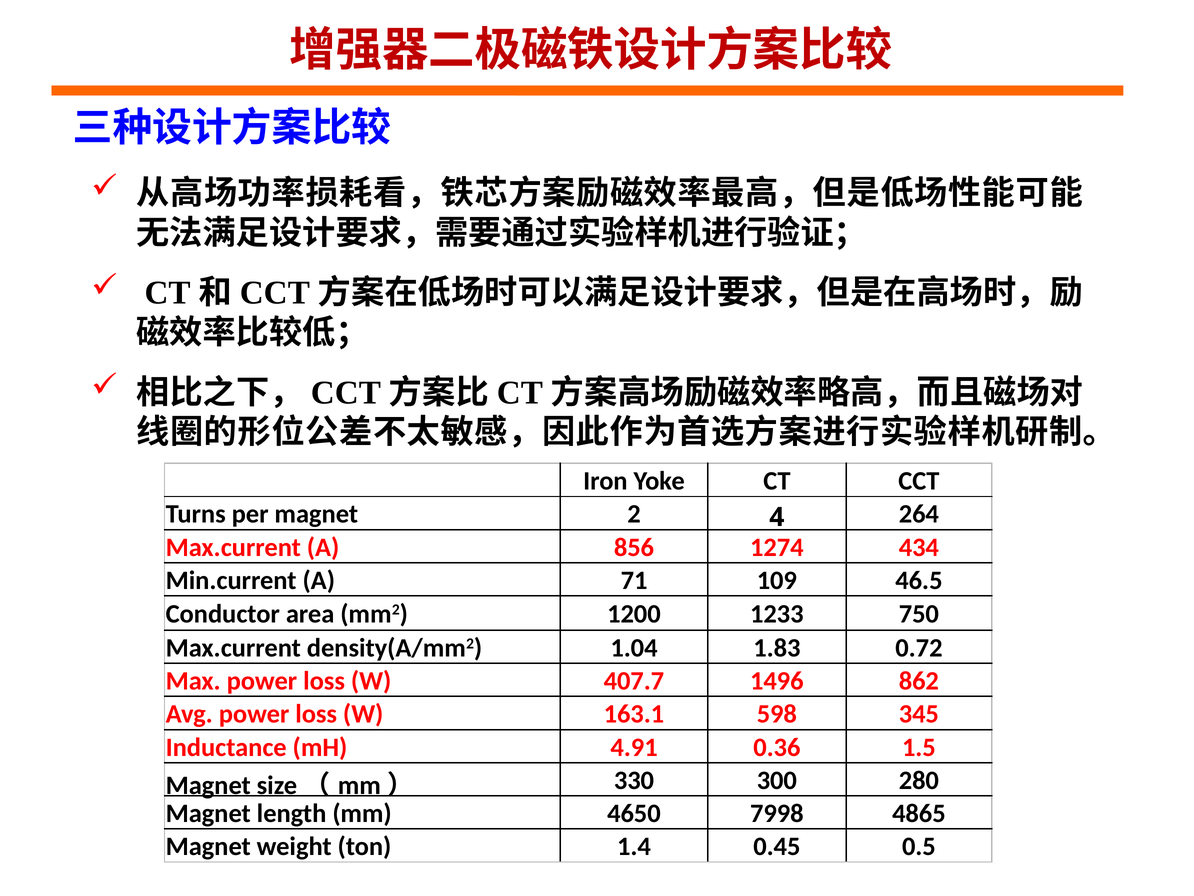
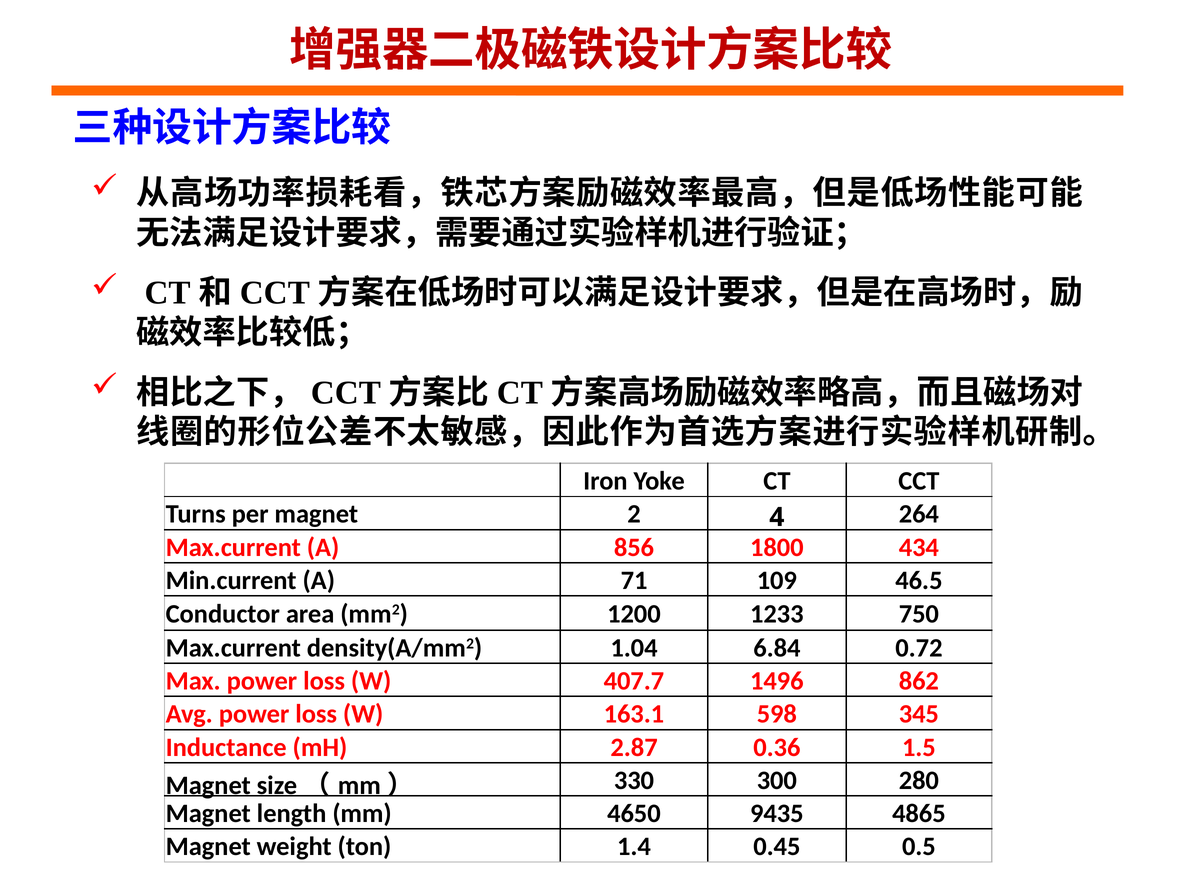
1274: 1274 -> 1800
1.83: 1.83 -> 6.84
4.91: 4.91 -> 2.87
7998: 7998 -> 9435
